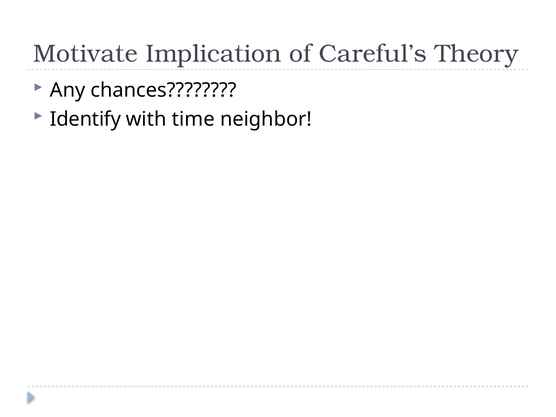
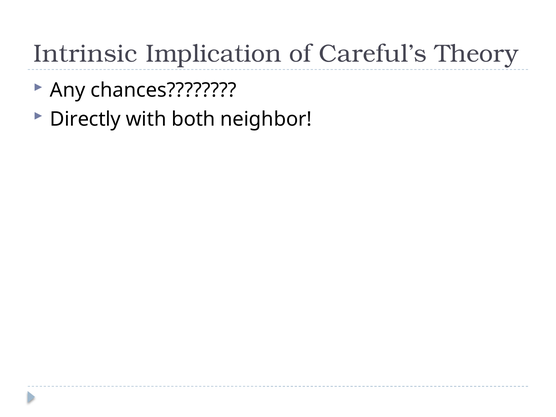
Motivate: Motivate -> Intrinsic
Identify: Identify -> Directly
time: time -> both
